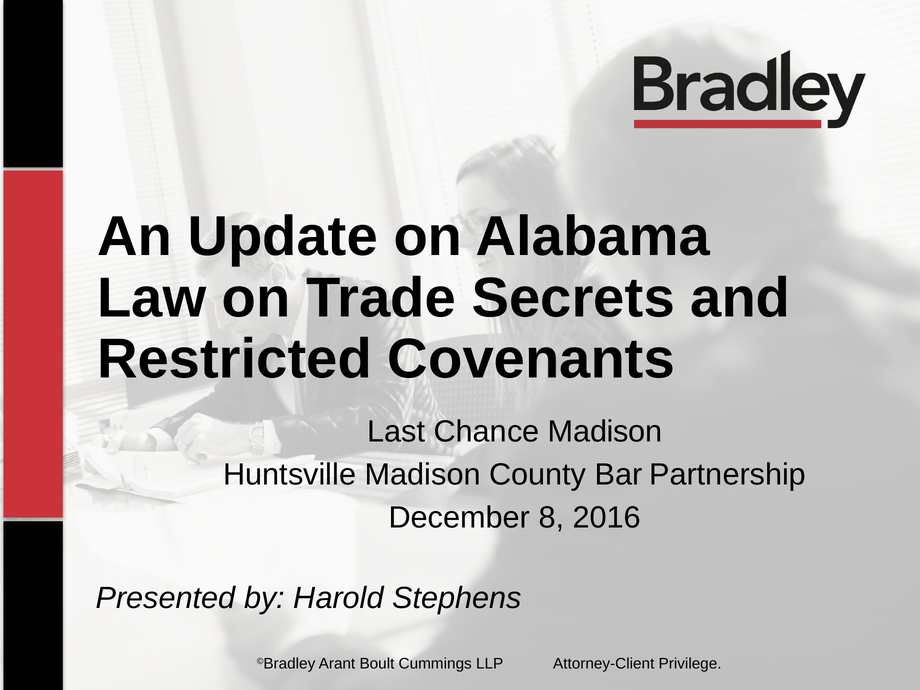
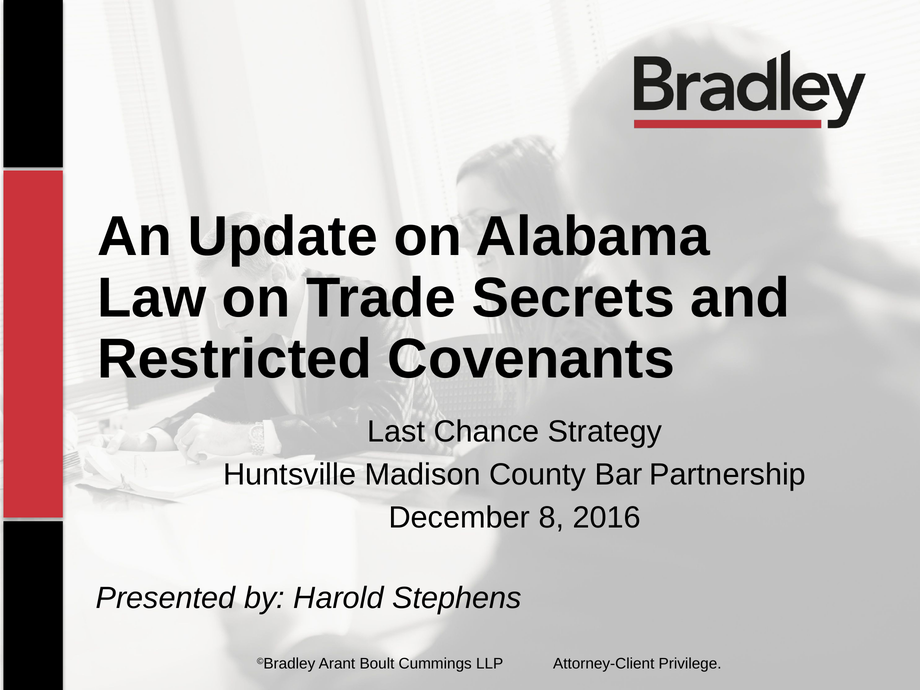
Chance Madison: Madison -> Strategy
